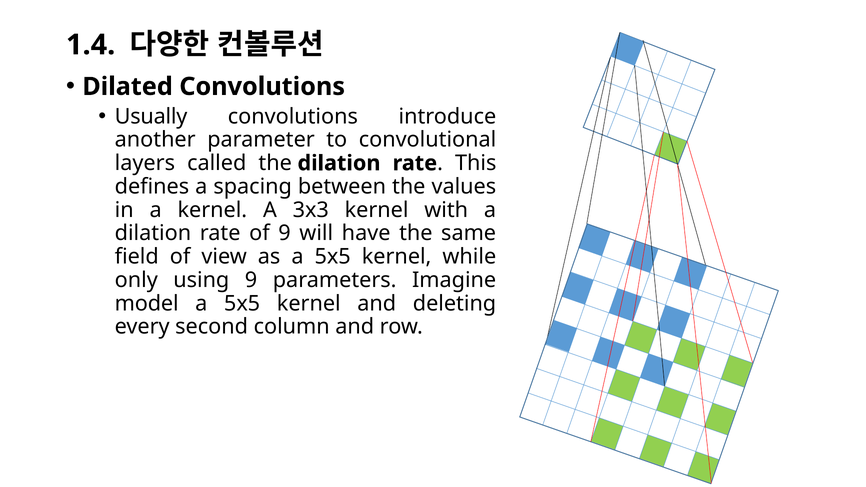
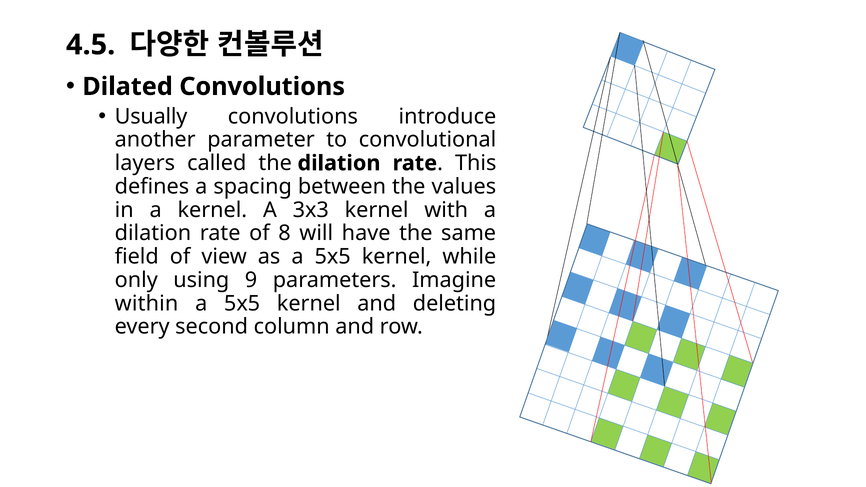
1.4: 1.4 -> 4.5
of 9: 9 -> 8
model: model -> within
